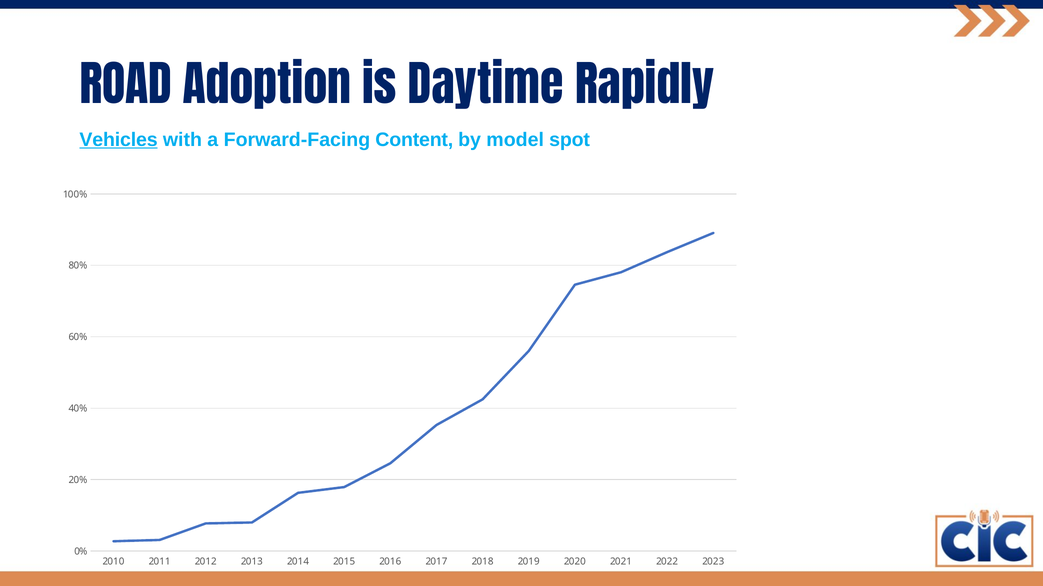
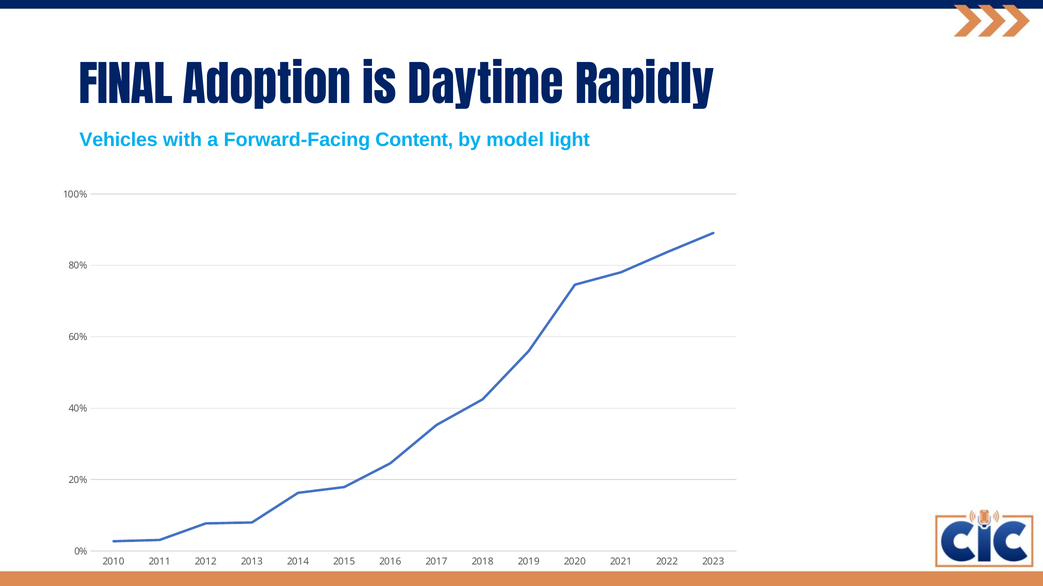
ROAD: ROAD -> FINAL
Vehicles underline: present -> none
spot: spot -> light
